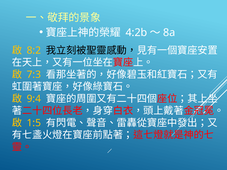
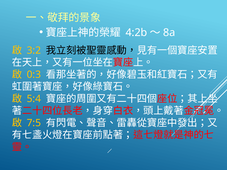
8:2: 8:2 -> 3:2
7:3: 7:3 -> 0:3
9:4: 9:4 -> 5:4
1:5: 1:5 -> 7:5
